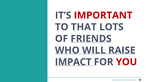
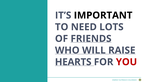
IMPORTANT colour: red -> black
THAT: THAT -> NEED
IMPACT: IMPACT -> HEARTS
